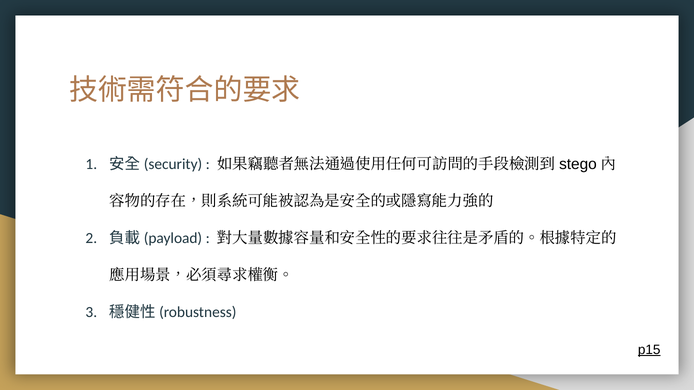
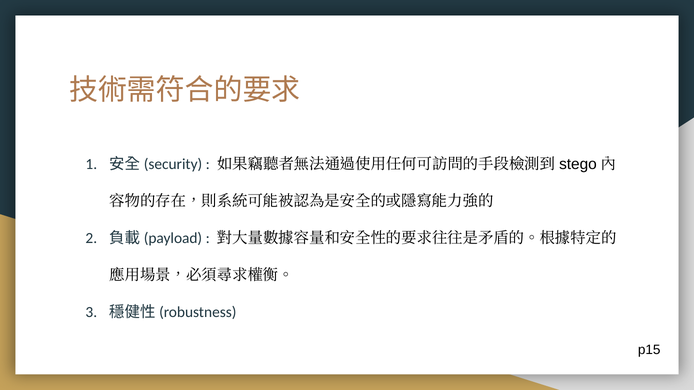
p15 underline: present -> none
